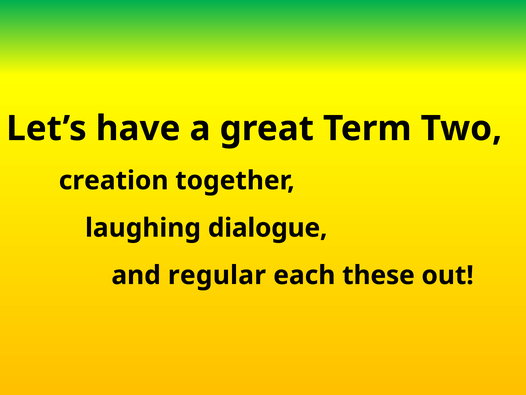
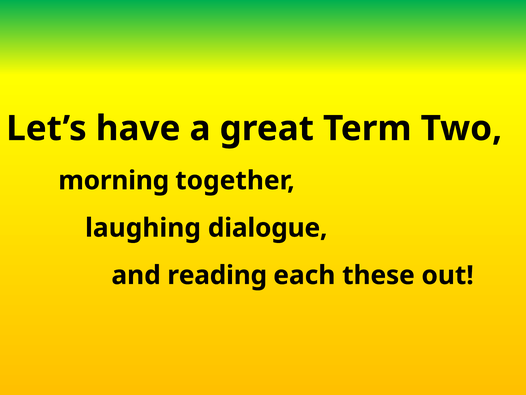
creation: creation -> morning
regular: regular -> reading
